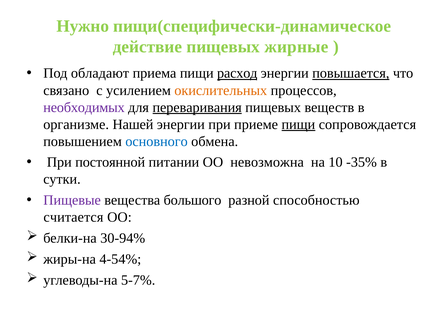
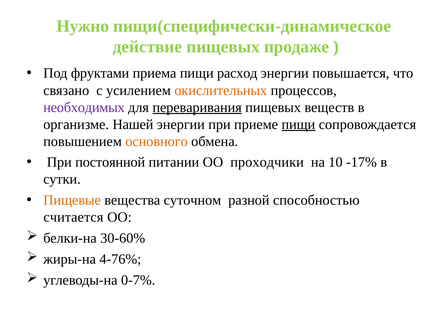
жирные: жирные -> продаже
обладают: обладают -> фруктами
расход underline: present -> none
повышается underline: present -> none
основного colour: blue -> orange
невозможна: невозможна -> проходчики
-35%: -35% -> -17%
Пищевые colour: purple -> orange
большого: большого -> суточном
30-94%: 30-94% -> 30-60%
4-54%: 4-54% -> 4-76%
5-7%: 5-7% -> 0-7%
